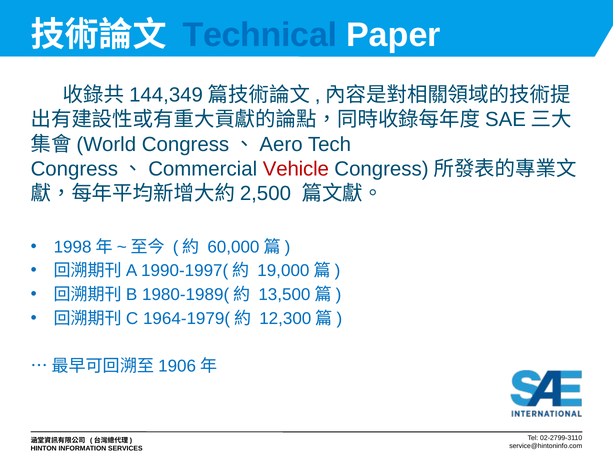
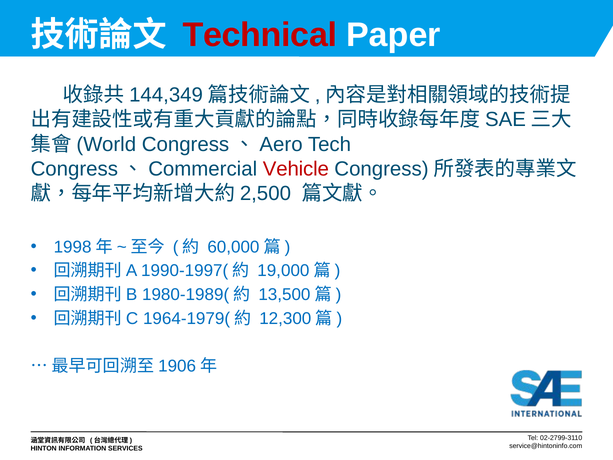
Technical colour: blue -> red
